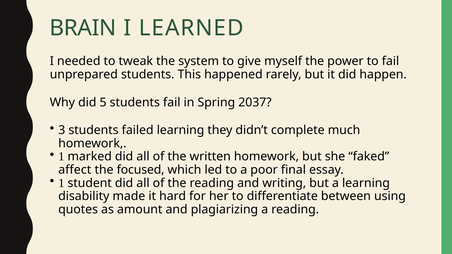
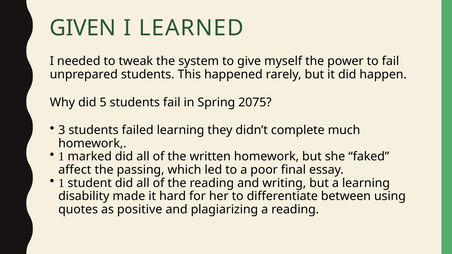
BRAIN: BRAIN -> GIVEN
2037: 2037 -> 2075
focused: focused -> passing
amount: amount -> positive
